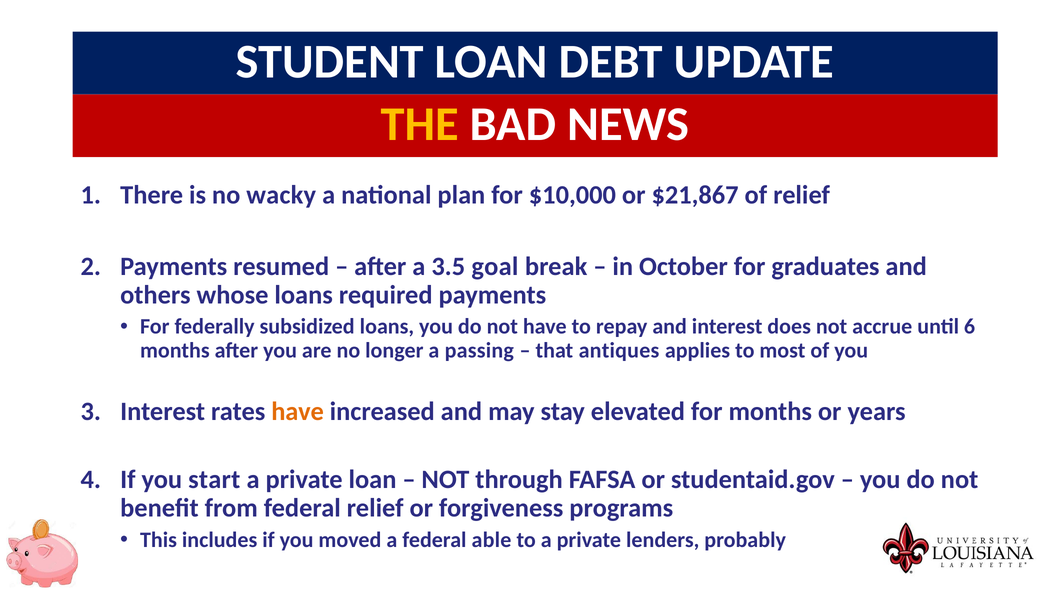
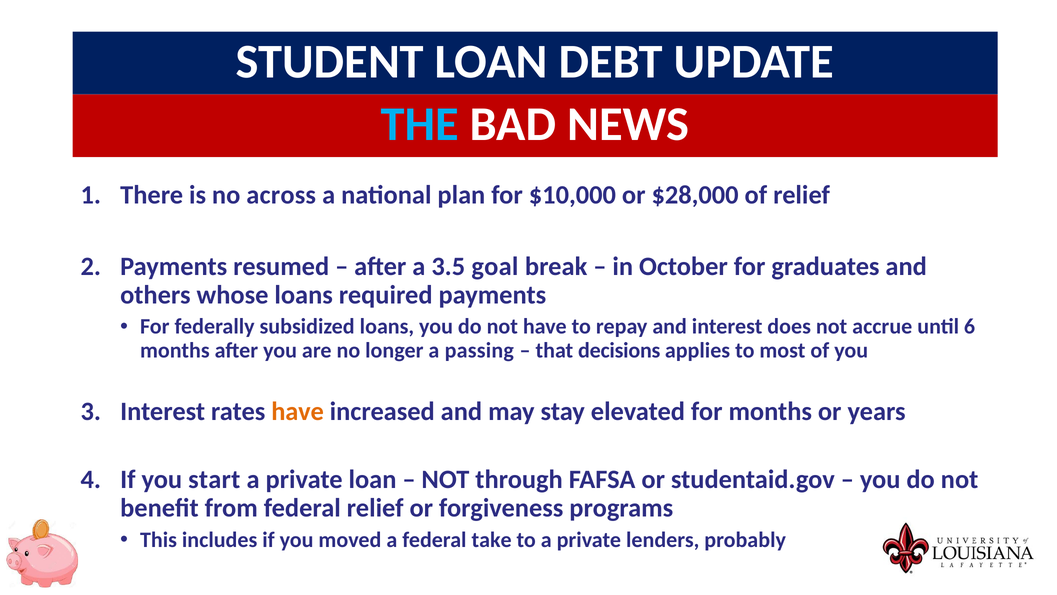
THE colour: yellow -> light blue
wacky: wacky -> across
$21,867: $21,867 -> $28,000
antiques: antiques -> decisions
able: able -> take
